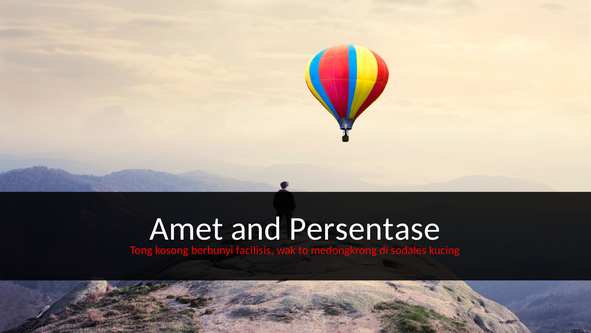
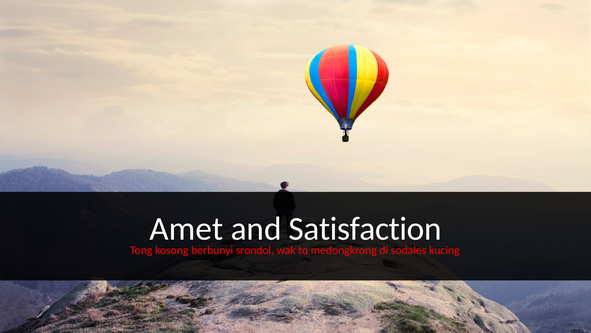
Persentase: Persentase -> Satisfaction
facilisis: facilisis -> srondol
